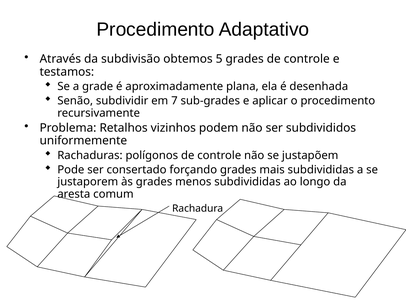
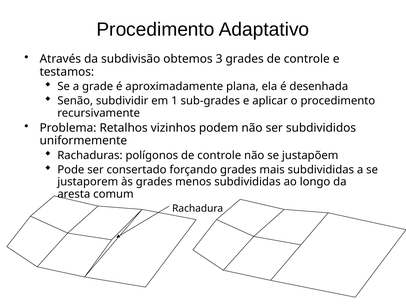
5: 5 -> 3
7: 7 -> 1
